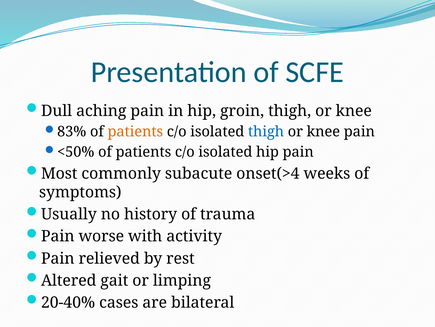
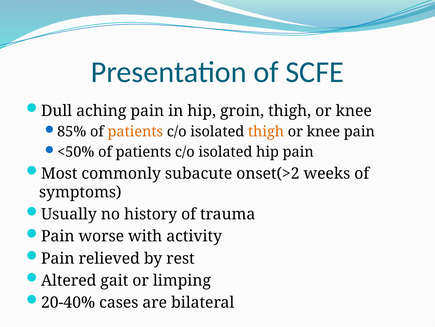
83%: 83% -> 85%
thigh at (266, 132) colour: blue -> orange
onset(>4: onset(>4 -> onset(>2
